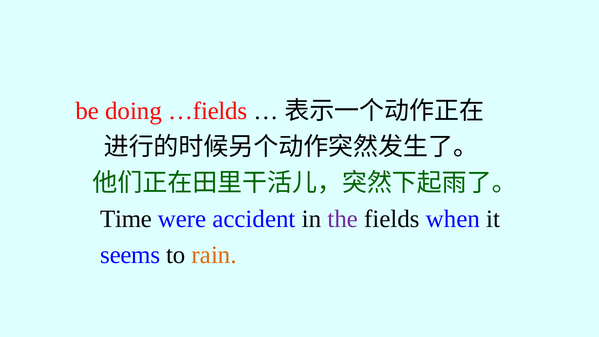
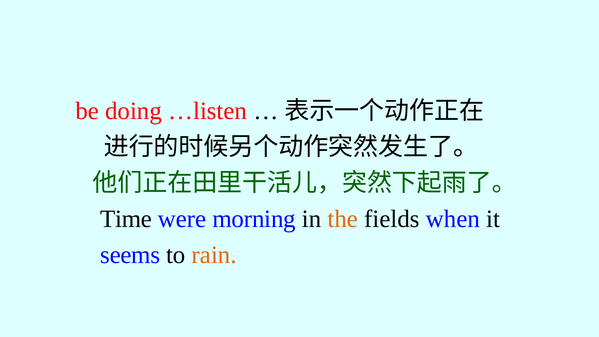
…fields: …fields -> …listen
accident: accident -> morning
the colour: purple -> orange
